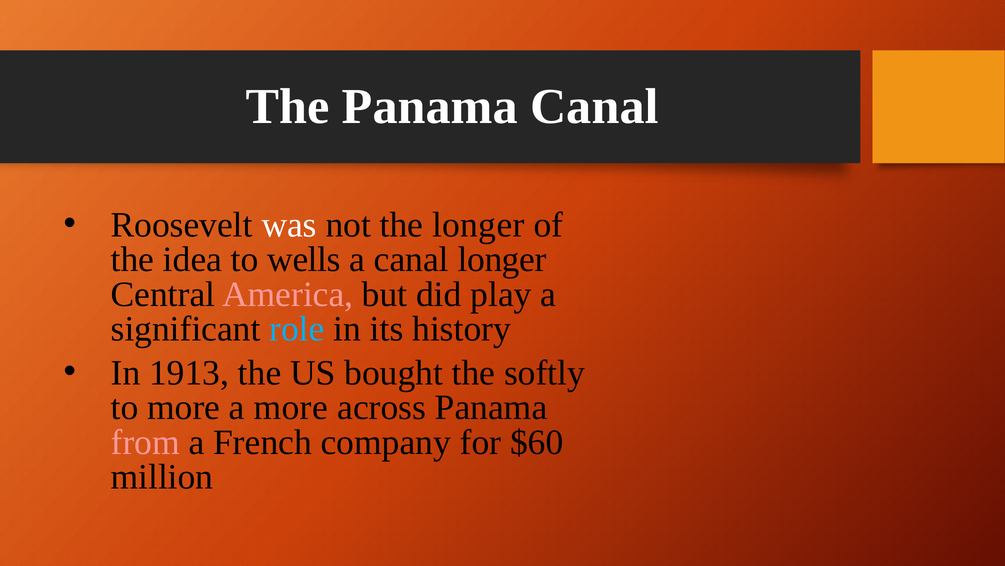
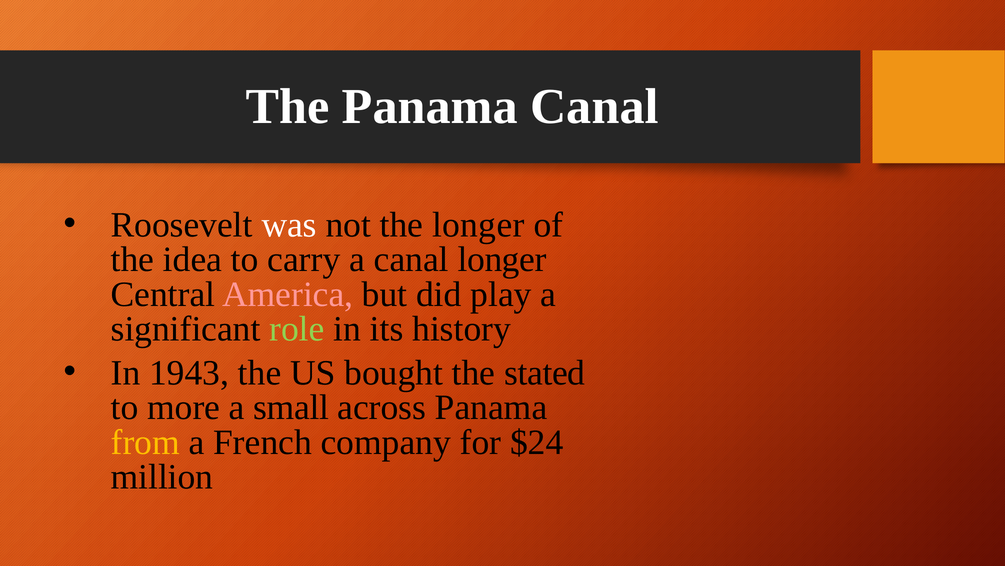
wells: wells -> carry
role colour: light blue -> light green
1913: 1913 -> 1943
softly: softly -> stated
a more: more -> small
from colour: pink -> yellow
$60: $60 -> $24
